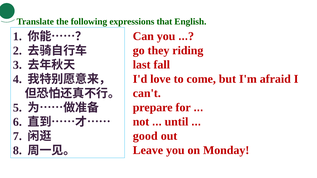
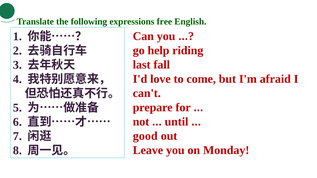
that: that -> free
they: they -> help
